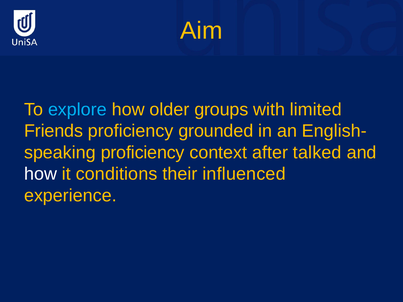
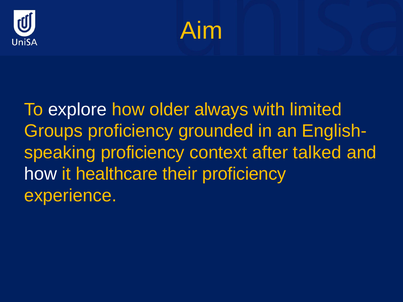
explore colour: light blue -> white
groups: groups -> always
Friends: Friends -> Groups
conditions: conditions -> healthcare
their influenced: influenced -> proficiency
